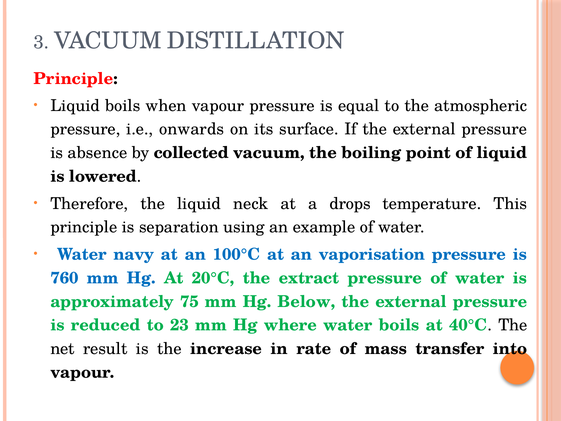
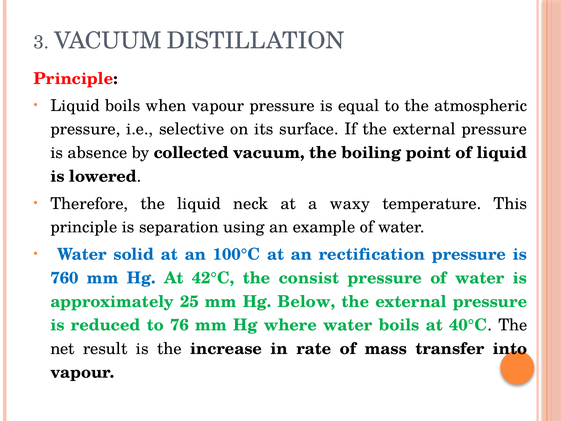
onwards: onwards -> selective
drops: drops -> waxy
navy: navy -> solid
vaporisation: vaporisation -> rectification
20°C: 20°C -> 42°C
extract: extract -> consist
75: 75 -> 25
23: 23 -> 76
